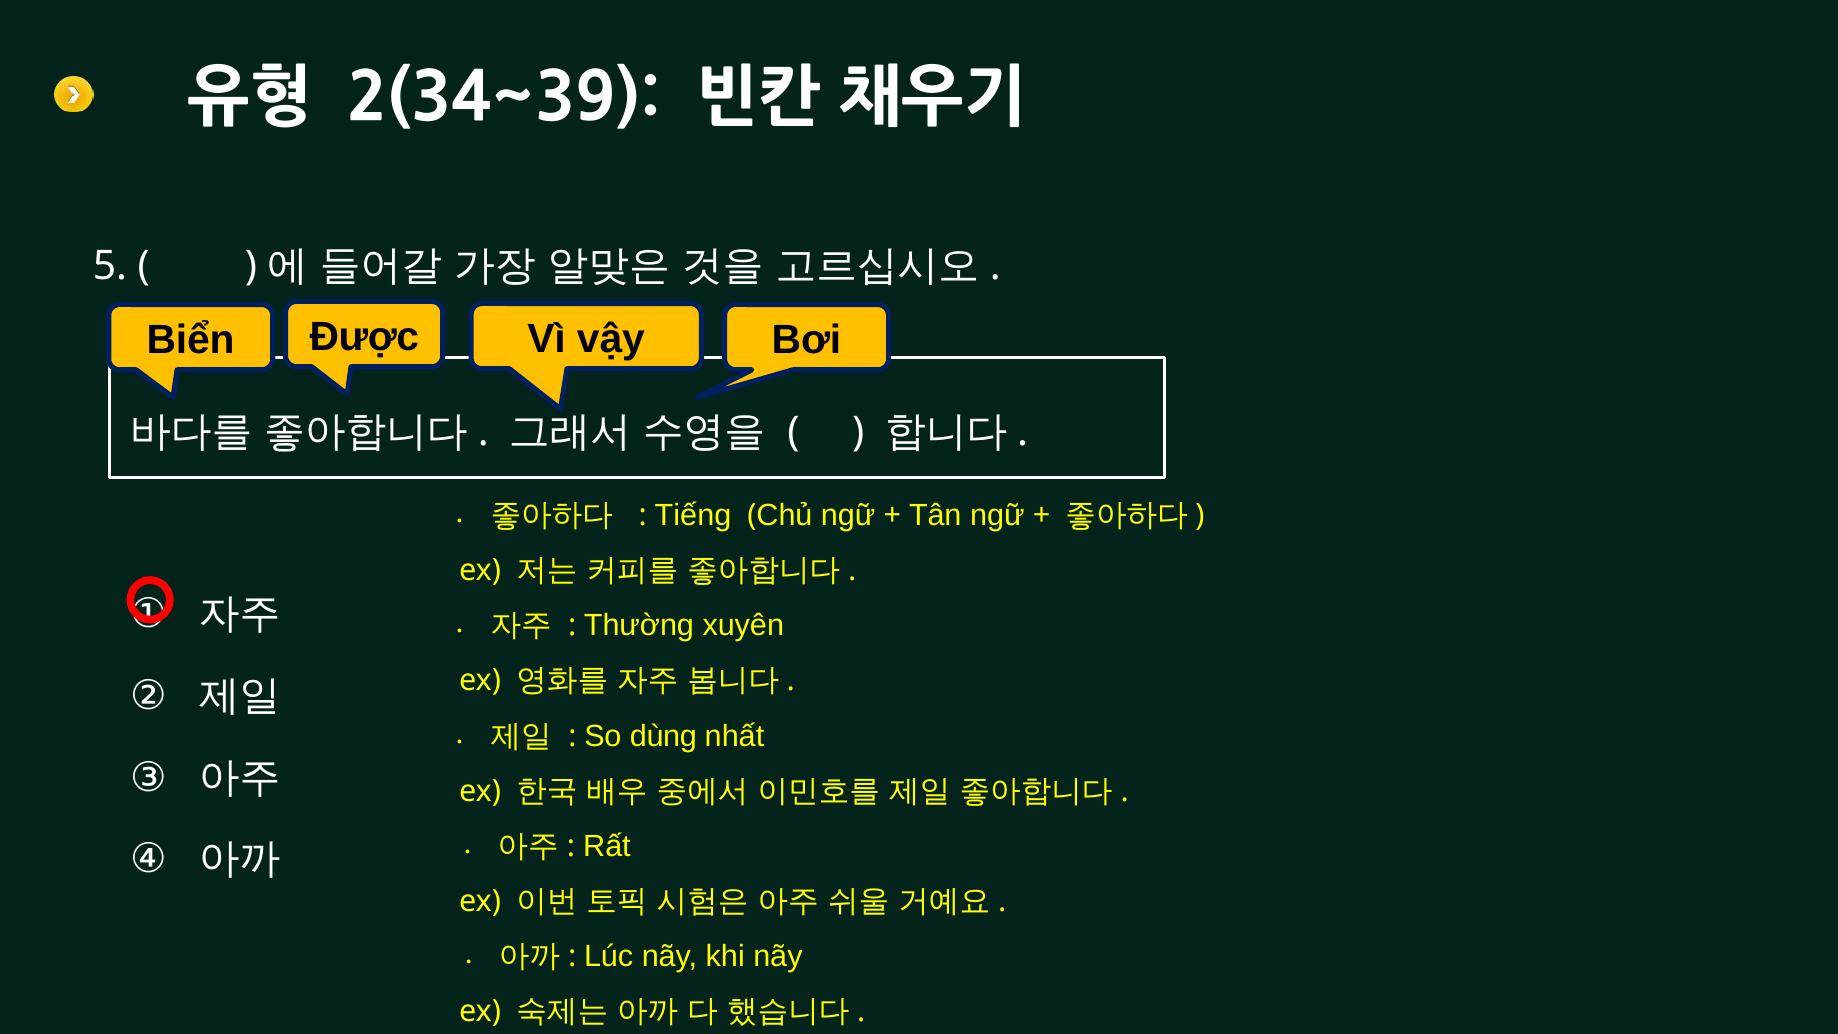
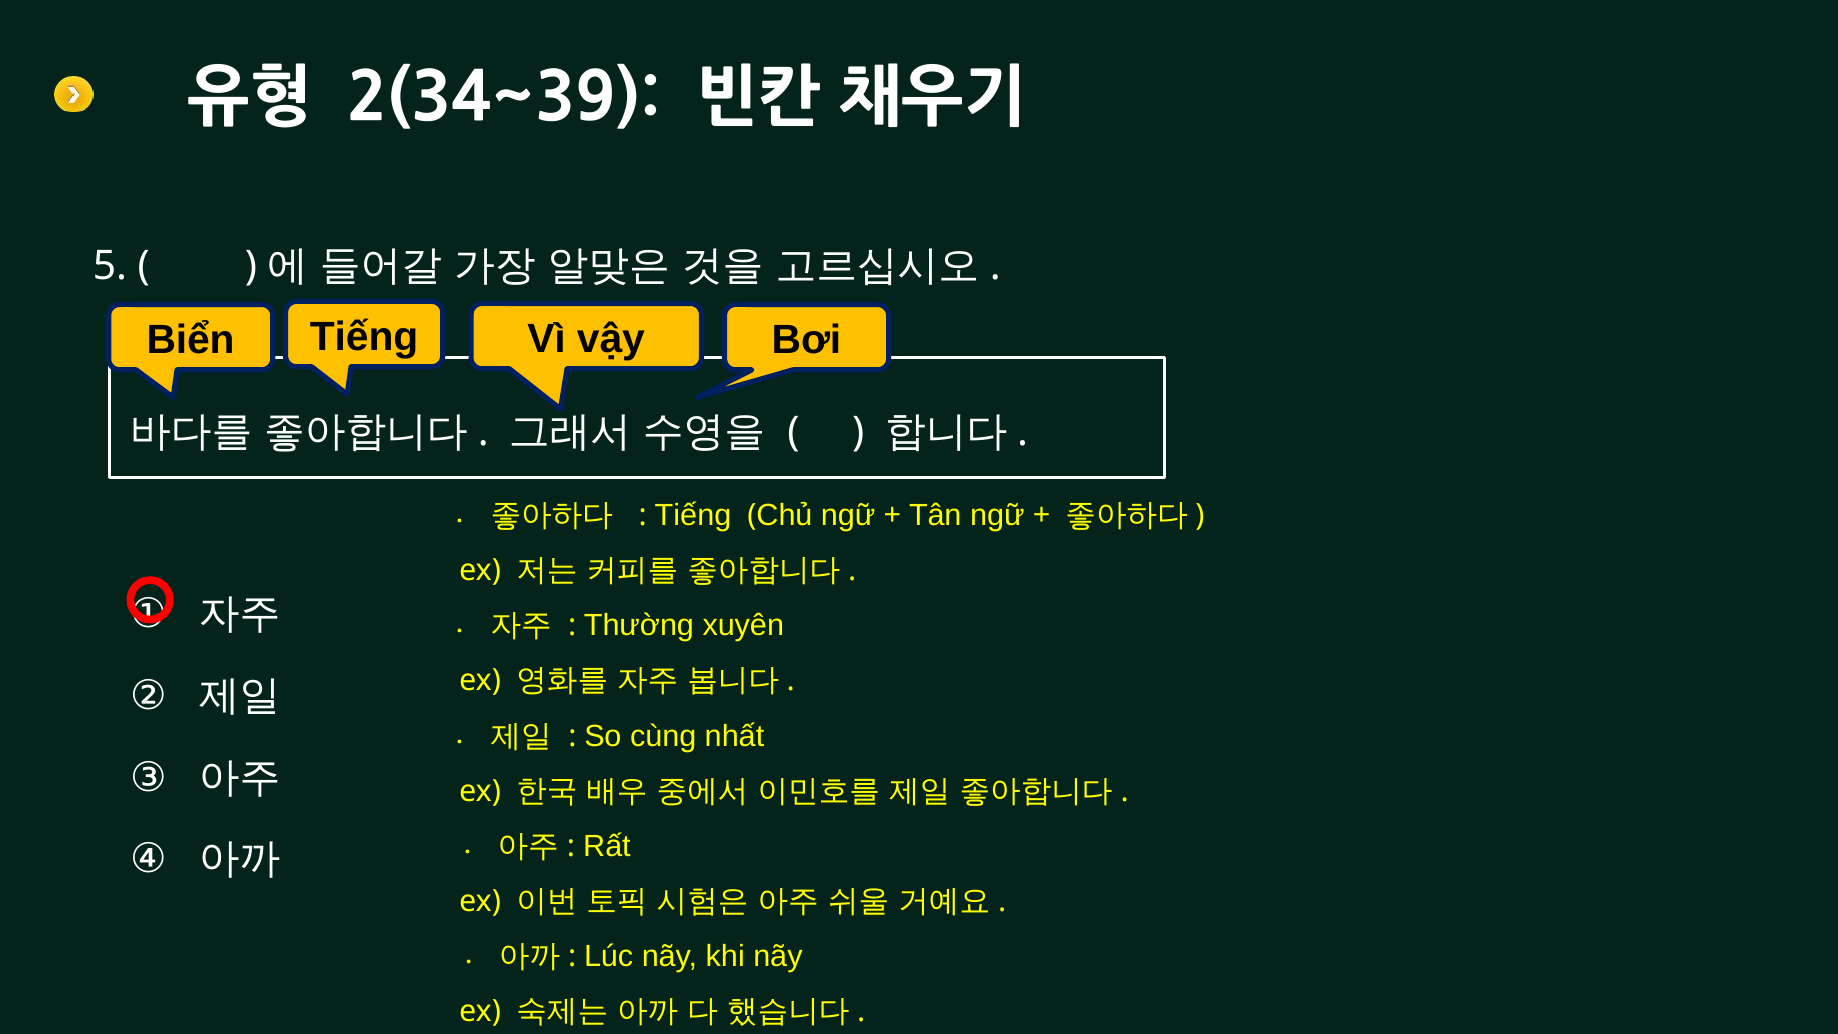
Biển Được: Được -> Tiếng
dùng: dùng -> cùng
